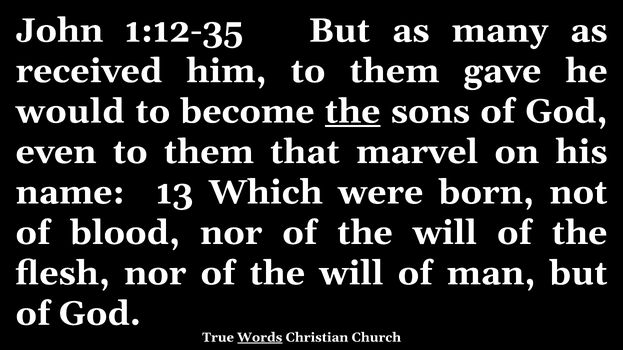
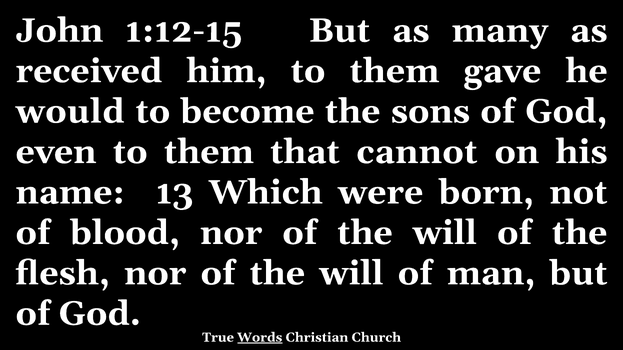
1:12-35: 1:12-35 -> 1:12-15
the at (353, 112) underline: present -> none
marvel: marvel -> cannot
